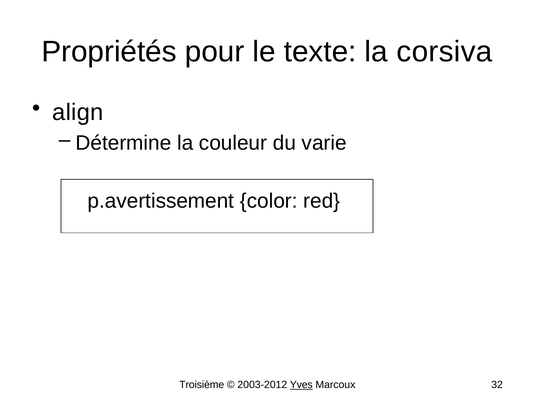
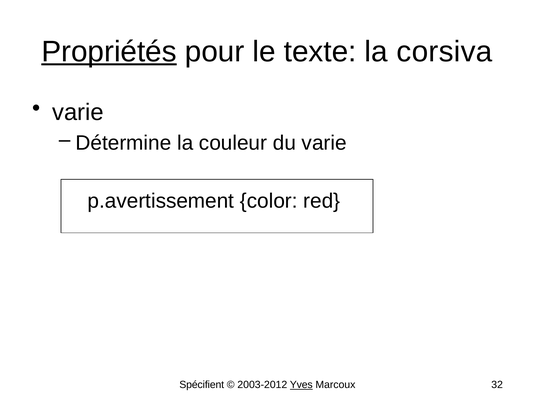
Propriétés underline: none -> present
align at (78, 112): align -> varie
Troisième: Troisième -> Spécifient
